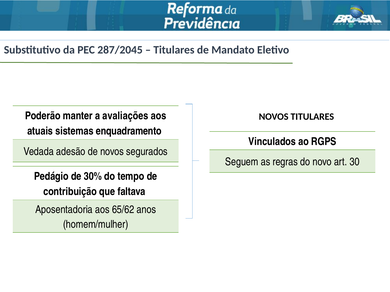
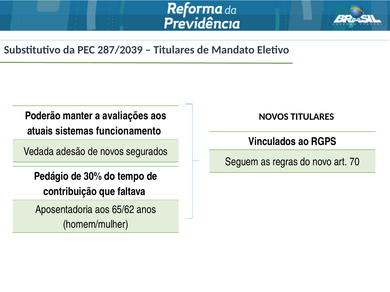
287/2045: 287/2045 -> 287/2039
enquadramento: enquadramento -> funcionamento
30: 30 -> 70
